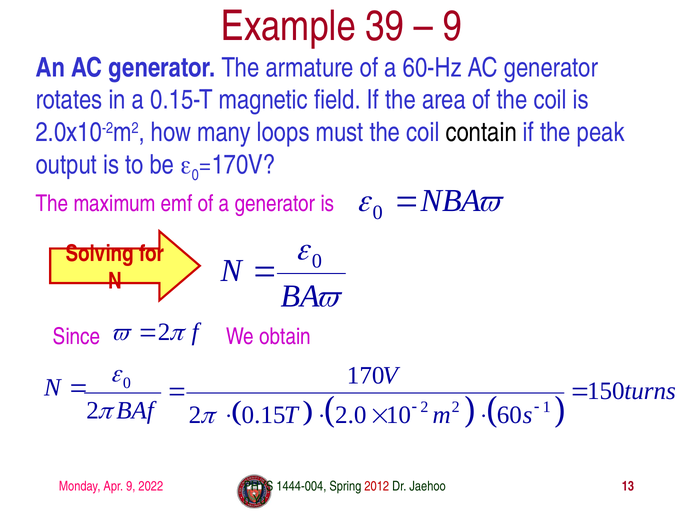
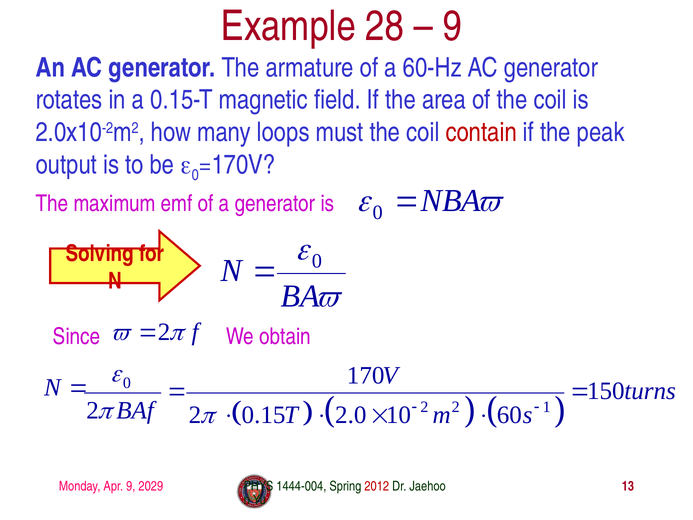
39: 39 -> 28
contain colour: black -> red
2022: 2022 -> 2029
